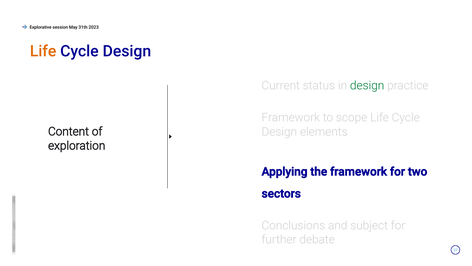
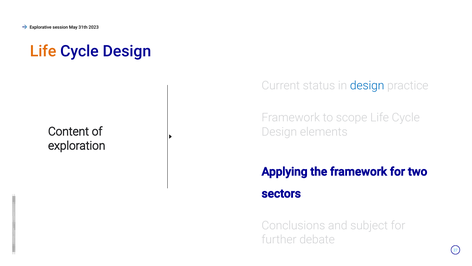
design at (367, 86) colour: green -> blue
